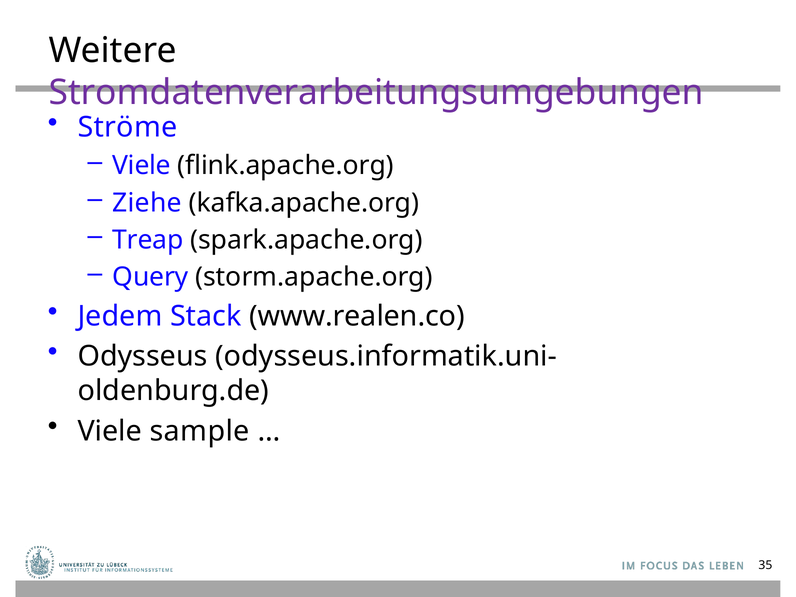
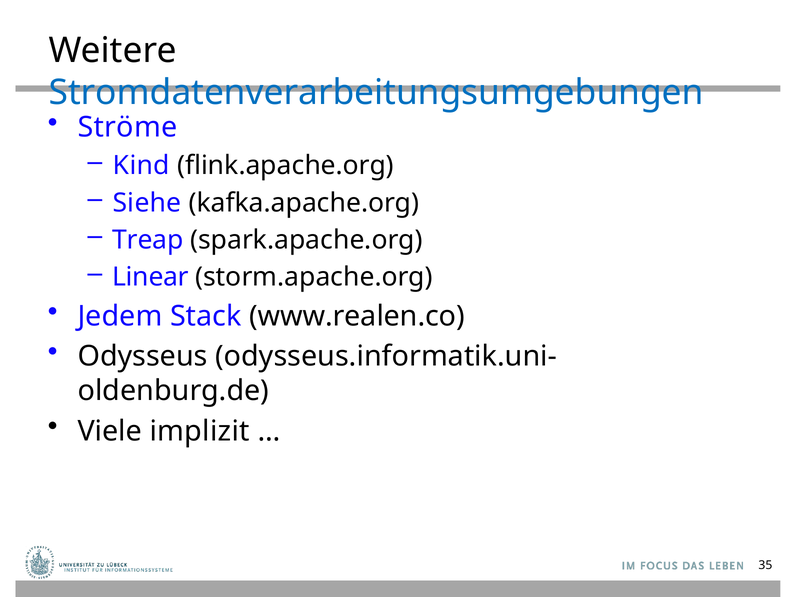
Stromdatenverarbeitungsumgebungen colour: purple -> blue
Viele at (142, 166): Viele -> Kind
Ziehe: Ziehe -> Siehe
Query: Query -> Linear
sample: sample -> implizit
